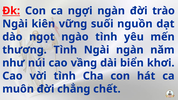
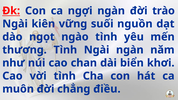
vầng: vầng -> chan
chết: chết -> điều
